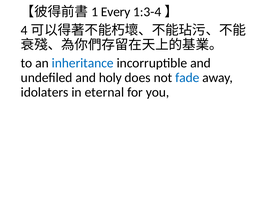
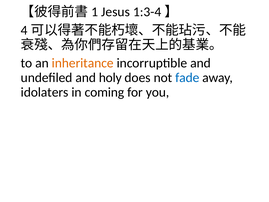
Every: Every -> Jesus
inheritance colour: blue -> orange
eternal: eternal -> coming
